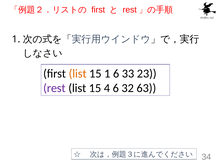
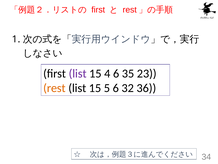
list at (78, 73) colour: orange -> purple
15 1: 1 -> 4
33: 33 -> 35
rest at (54, 88) colour: purple -> orange
4: 4 -> 5
63: 63 -> 36
